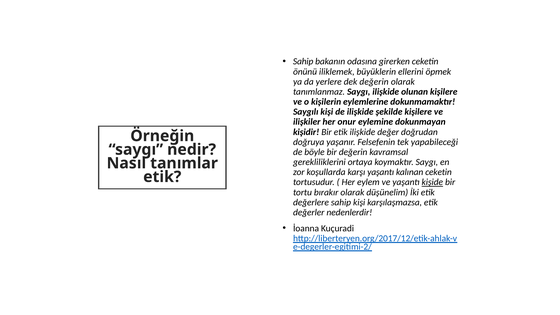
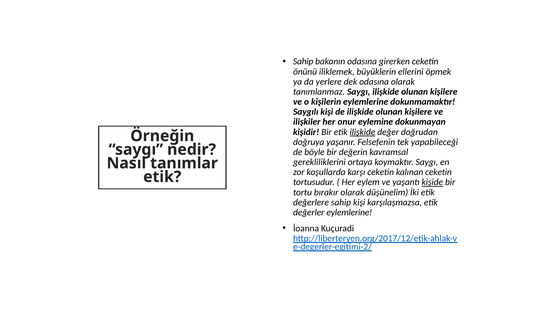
dek değerin: değerin -> odasına
de ilişkide şekilde: şekilde -> olunan
ilişkide at (362, 132) underline: none -> present
karşı yaşantı: yaşantı -> ceketin
değerler nedenlerdir: nedenlerdir -> eylemlerine
